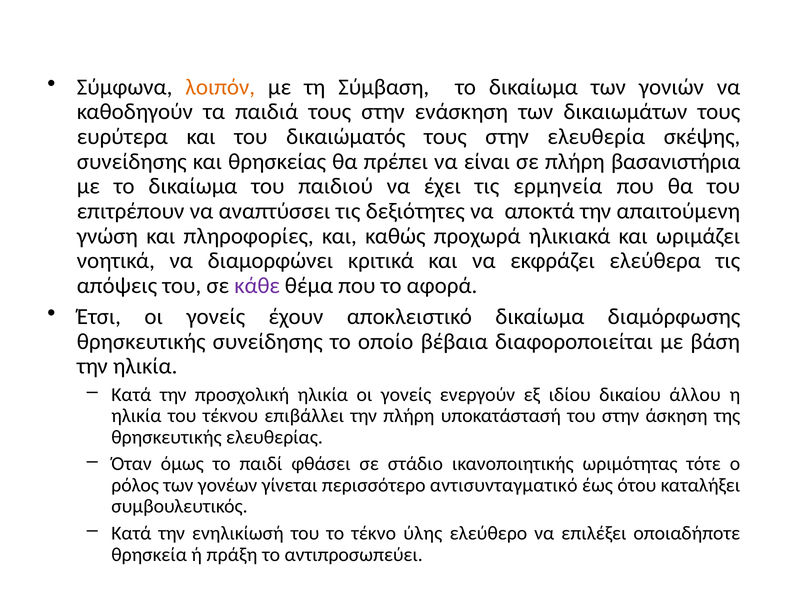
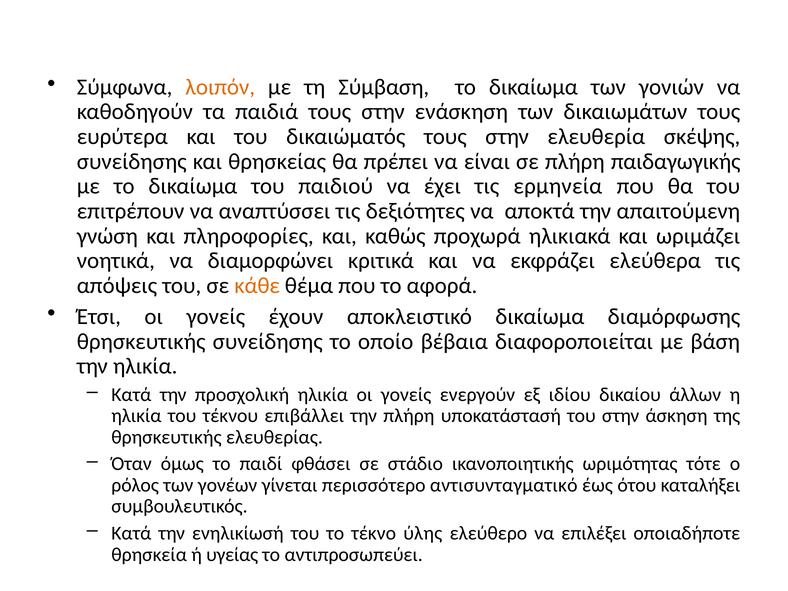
βασανιστήρια: βασανιστήρια -> παιδαγωγικής
κάθε colour: purple -> orange
άλλου: άλλου -> άλλων
πράξη: πράξη -> υγείας
